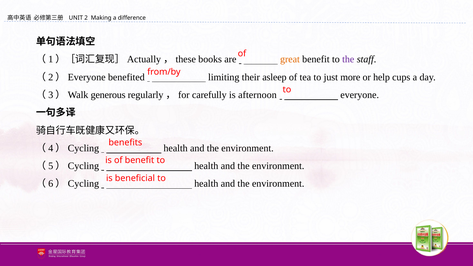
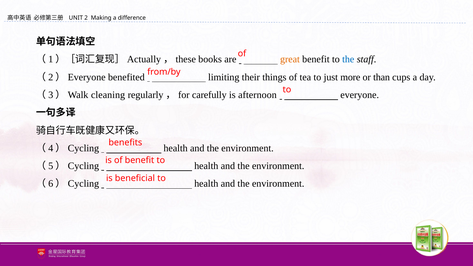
the at (348, 59) colour: purple -> blue
asleep: asleep -> things
help: help -> than
generous: generous -> cleaning
